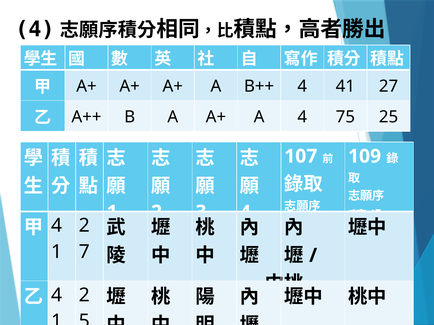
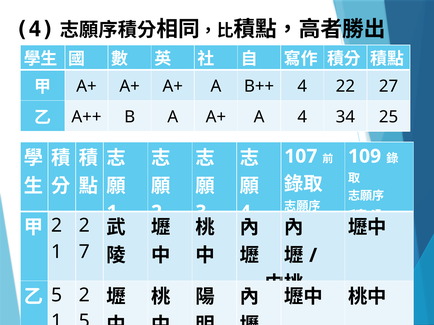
41: 41 -> 22
75: 75 -> 34
4 at (57, 226): 4 -> 2
4 at (57, 295): 4 -> 5
